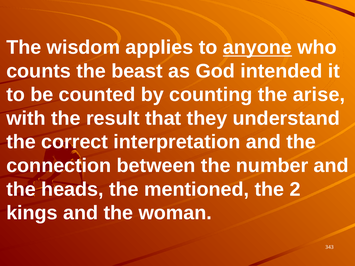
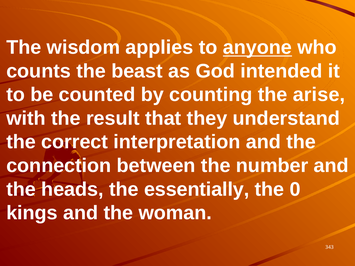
mentioned: mentioned -> essentially
2: 2 -> 0
